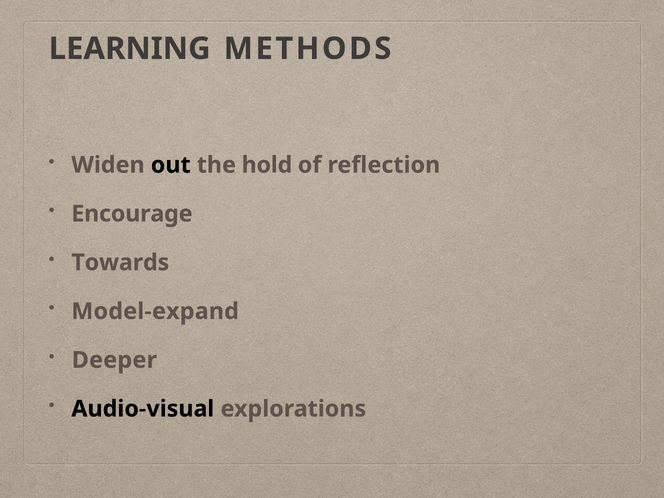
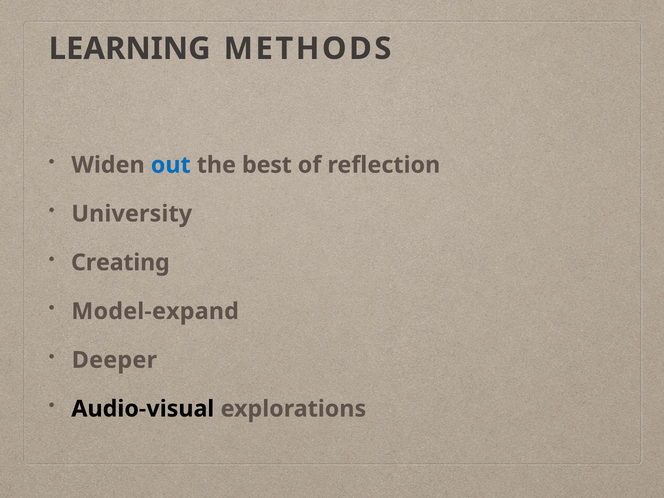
out colour: black -> blue
hold: hold -> best
Encourage: Encourage -> University
Towards: Towards -> Creating
